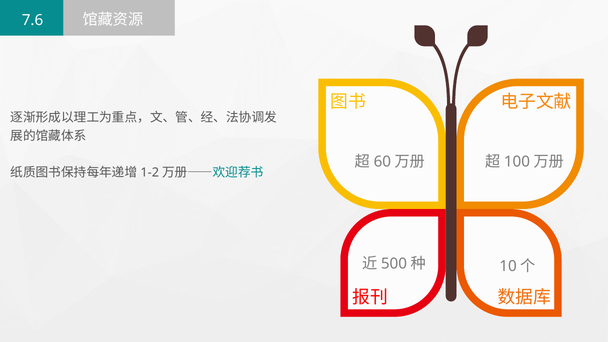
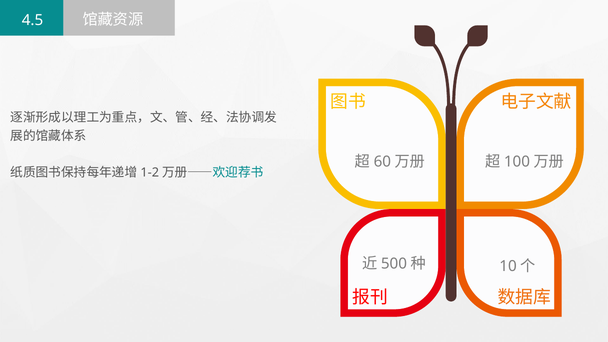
7.6: 7.6 -> 4.5
